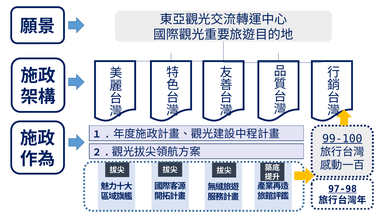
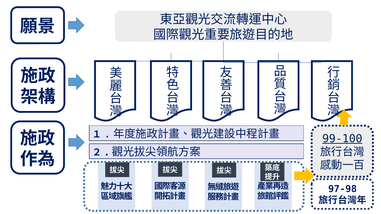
97-98 underline: present -> none
